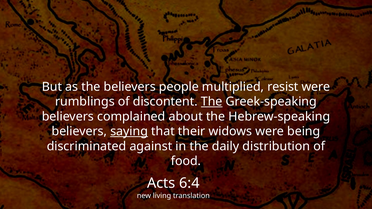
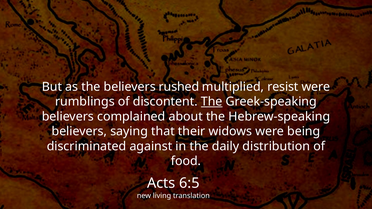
people: people -> rushed
saying underline: present -> none
6:4: 6:4 -> 6:5
